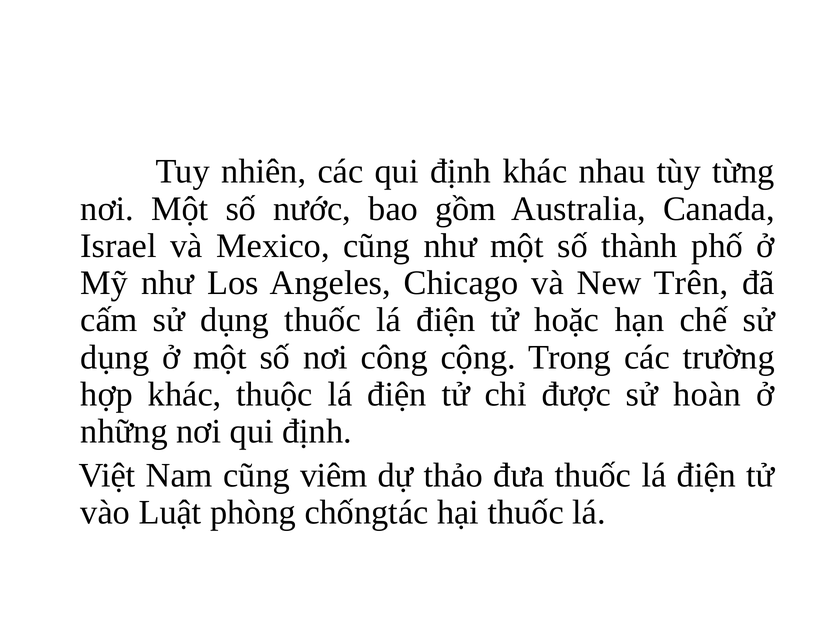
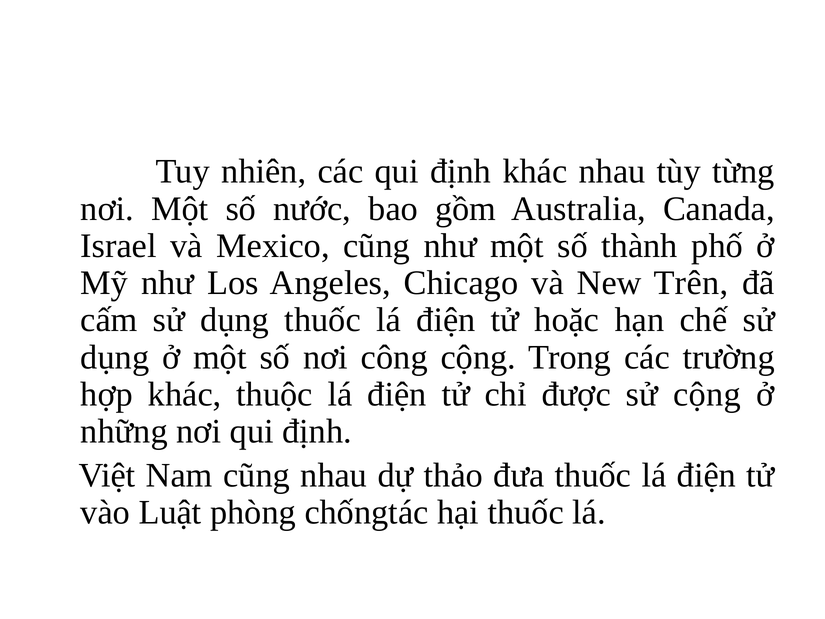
sử hoàn: hoàn -> cộng
cũng viêm: viêm -> nhau
